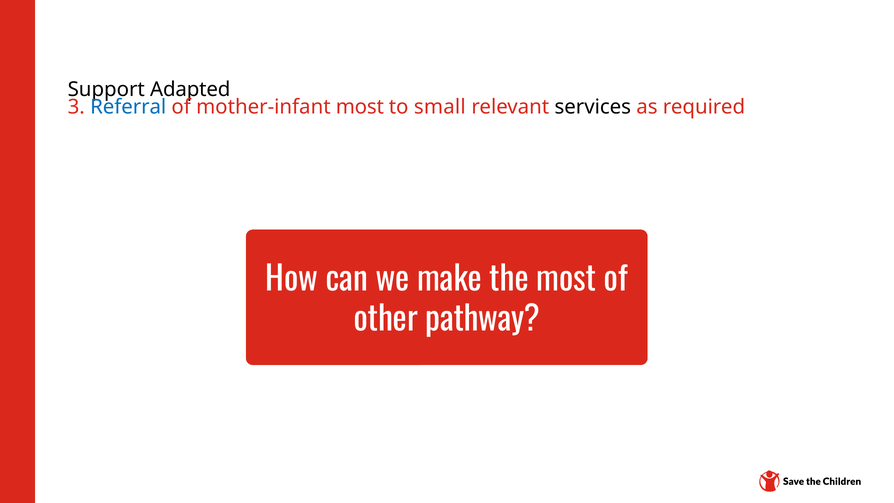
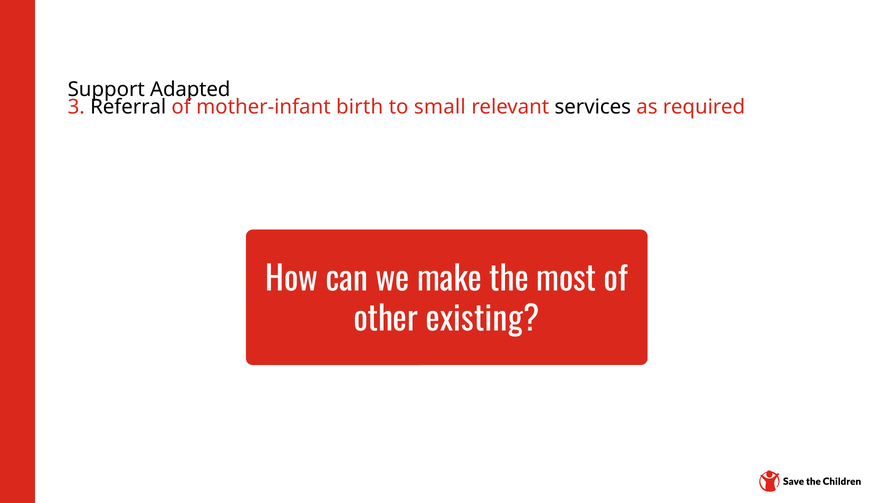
Referral colour: blue -> black
mother-infant most: most -> birth
pathway: pathway -> existing
